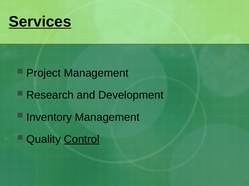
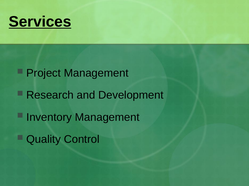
Control underline: present -> none
